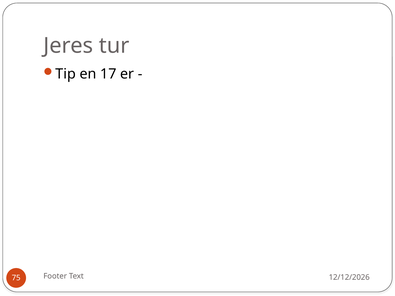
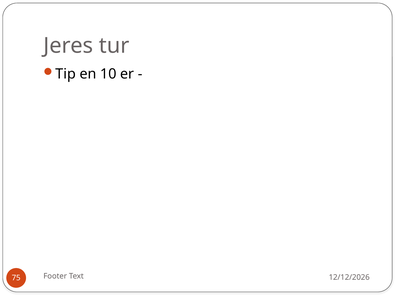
17: 17 -> 10
